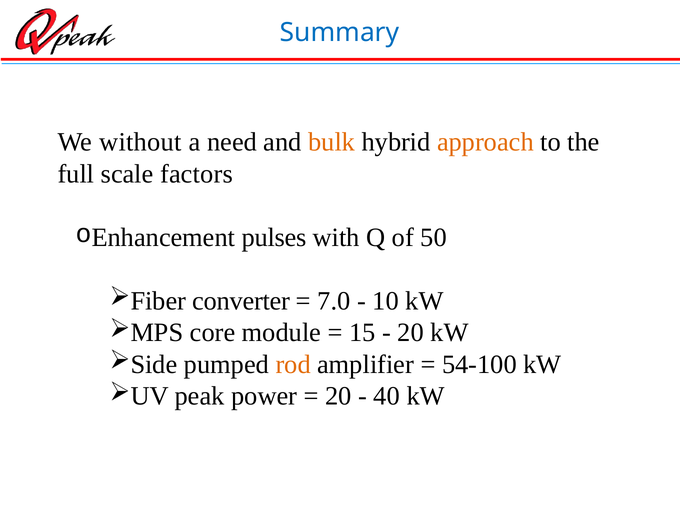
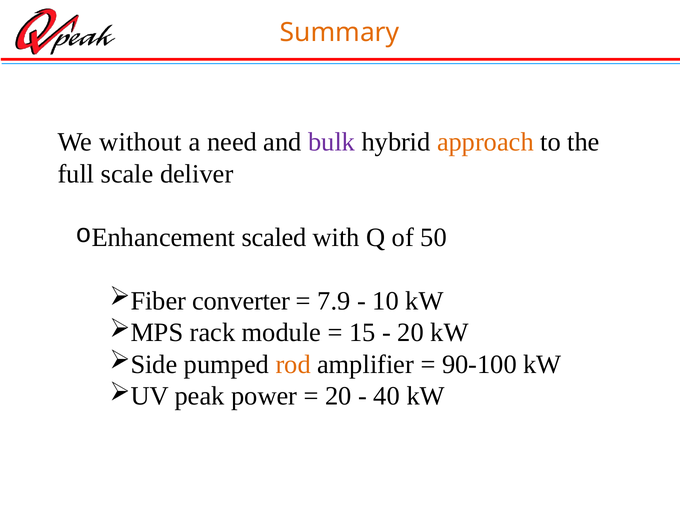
Summary colour: blue -> orange
bulk colour: orange -> purple
factors: factors -> deliver
pulses: pulses -> scaled
7.0: 7.0 -> 7.9
core: core -> rack
54-100: 54-100 -> 90-100
